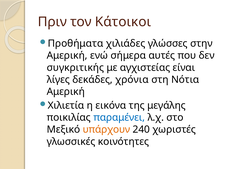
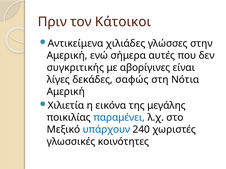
Προθήματα: Προθήματα -> Αντικείμενα
αγχιστείας: αγχιστείας -> αβορίγινες
χρόνια: χρόνια -> σαφώς
υπάρχουν colour: orange -> blue
